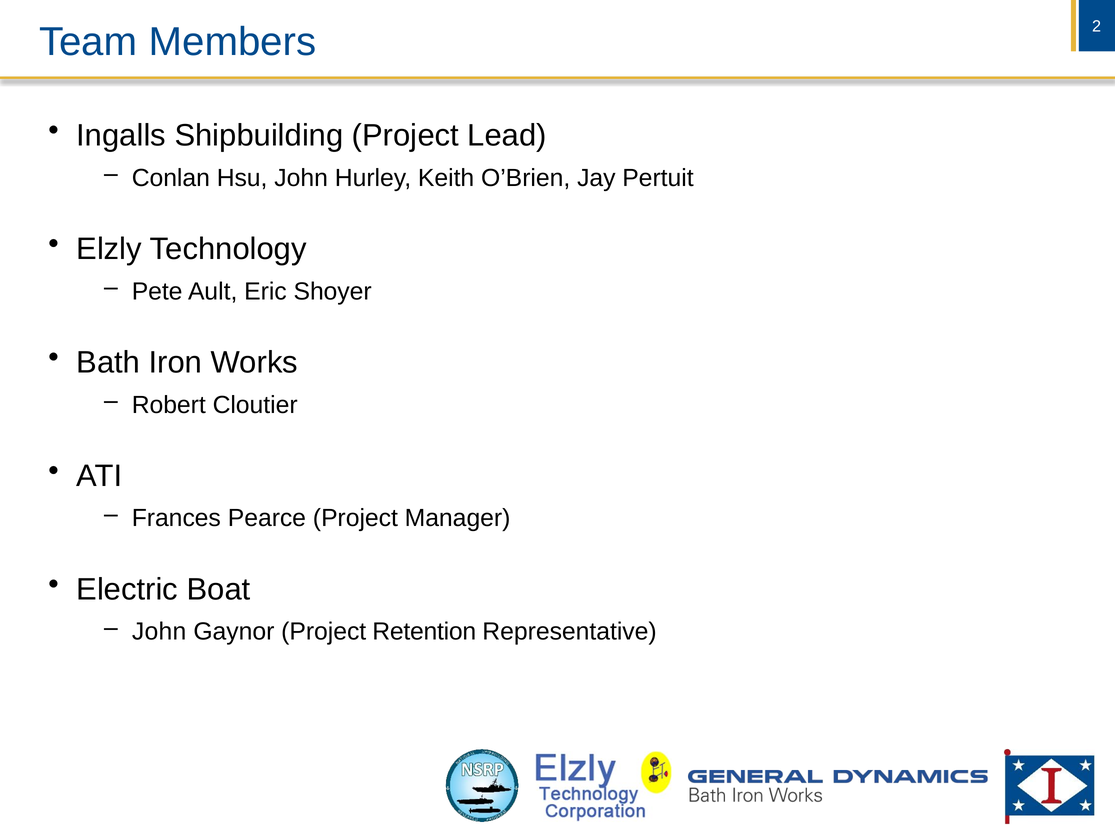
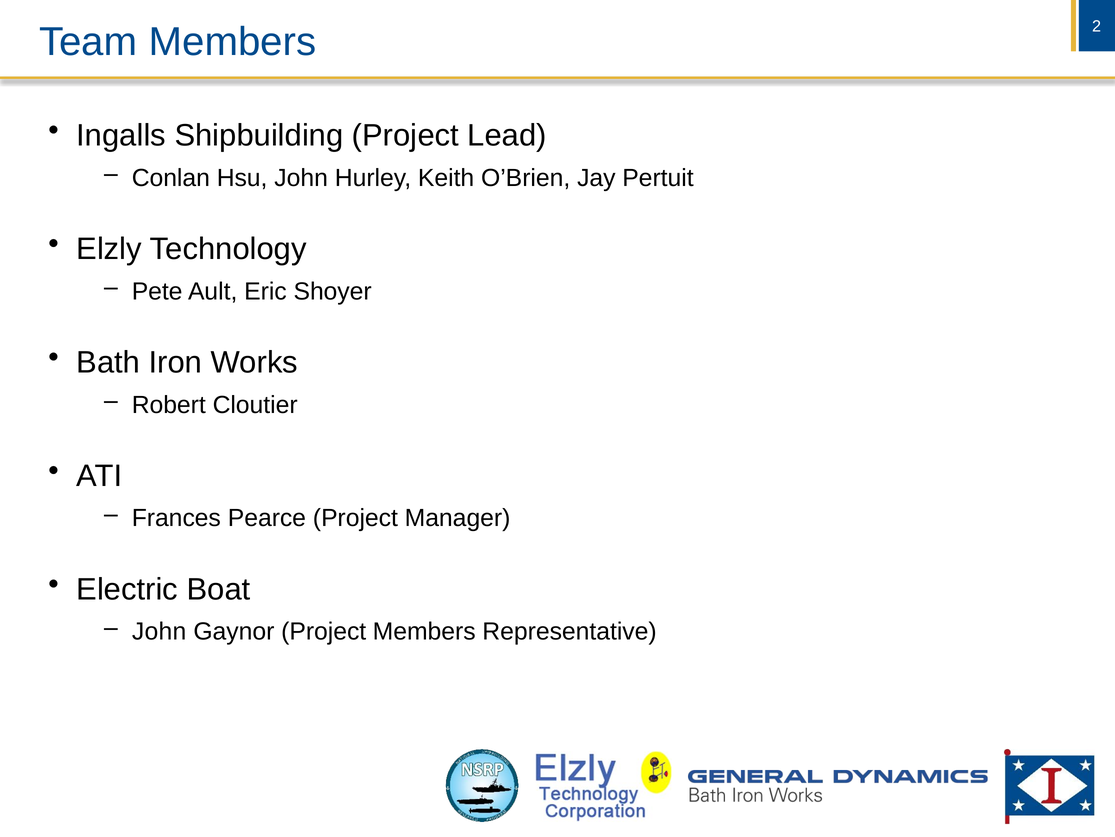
Project Retention: Retention -> Members
